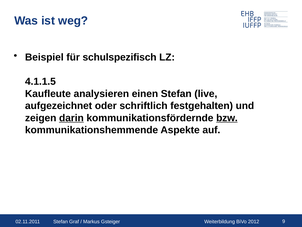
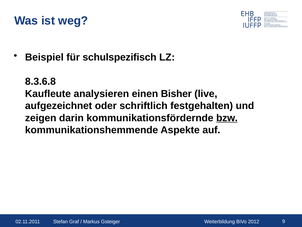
4.1.1.5: 4.1.1.5 -> 8.3.6.8
einen Stefan: Stefan -> Bisher
darin underline: present -> none
